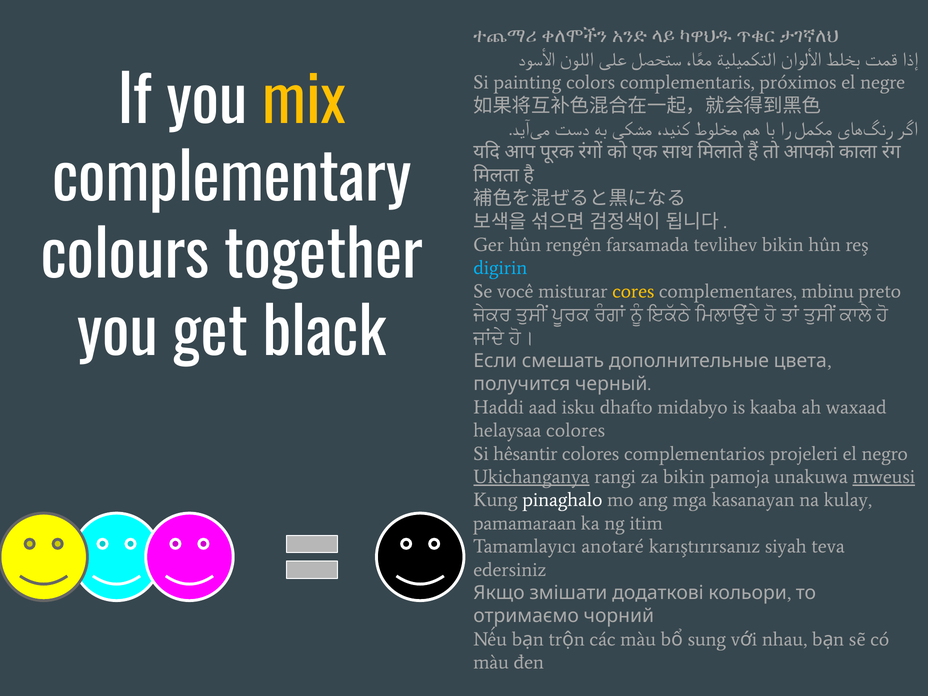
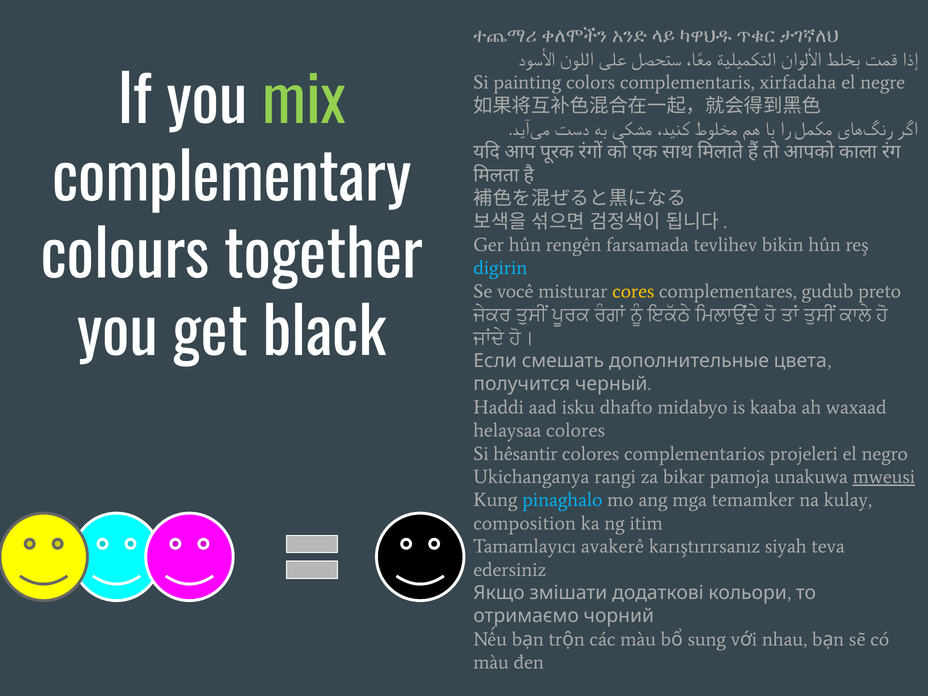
próximos: próximos -> xirfadaha
mix colour: yellow -> light green
mbinu: mbinu -> gudub
Ukichanganya underline: present -> none
za bikin: bikin -> bikar
pinaghalo colour: white -> light blue
kasanayan: kasanayan -> temamker
pamamaraan: pamamaraan -> composition
anotaré: anotaré -> avakerê
